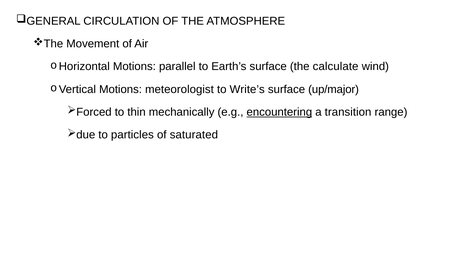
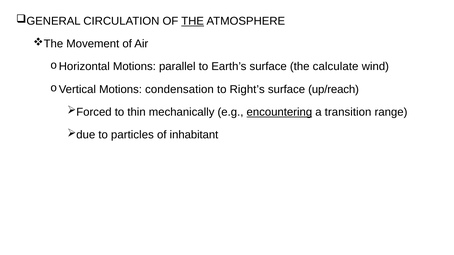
THE at (193, 21) underline: none -> present
meteorologist: meteorologist -> condensation
Write’s: Write’s -> Right’s
up/major: up/major -> up/reach
saturated: saturated -> inhabitant
